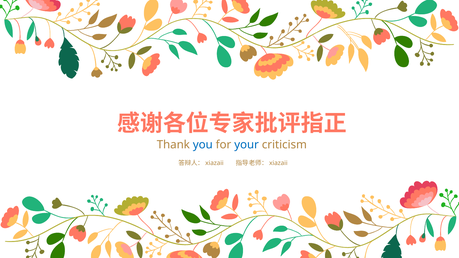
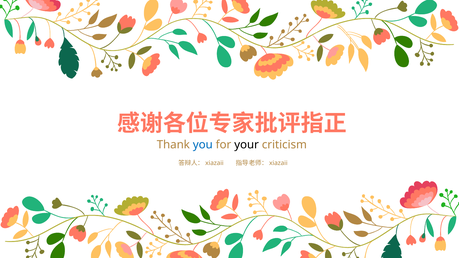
your colour: blue -> black
